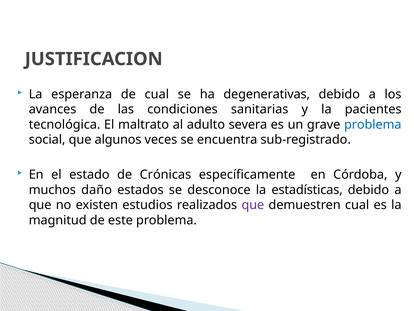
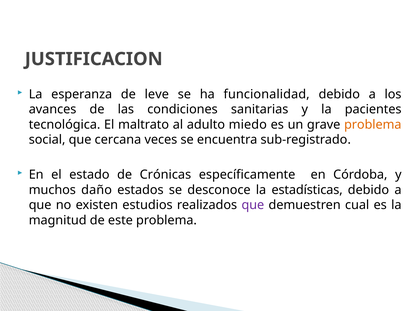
de cual: cual -> leve
degenerativas: degenerativas -> funcionalidad
severa: severa -> miedo
problema at (373, 124) colour: blue -> orange
algunos: algunos -> cercana
